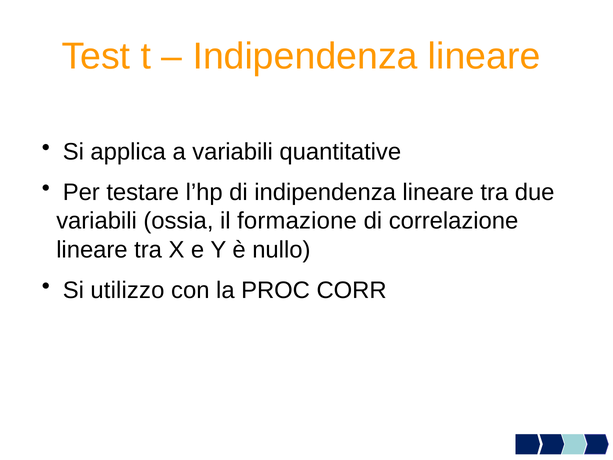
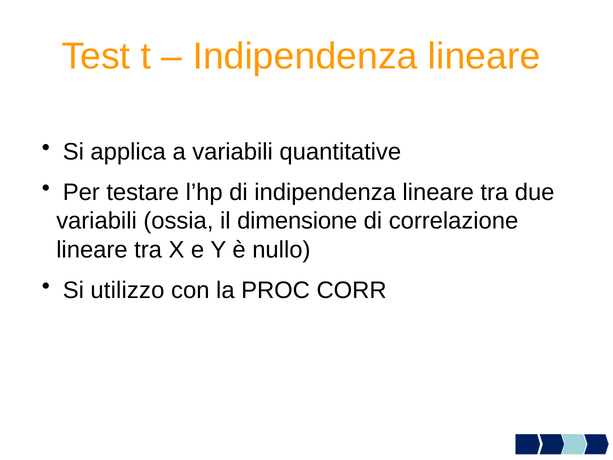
formazione: formazione -> dimensione
